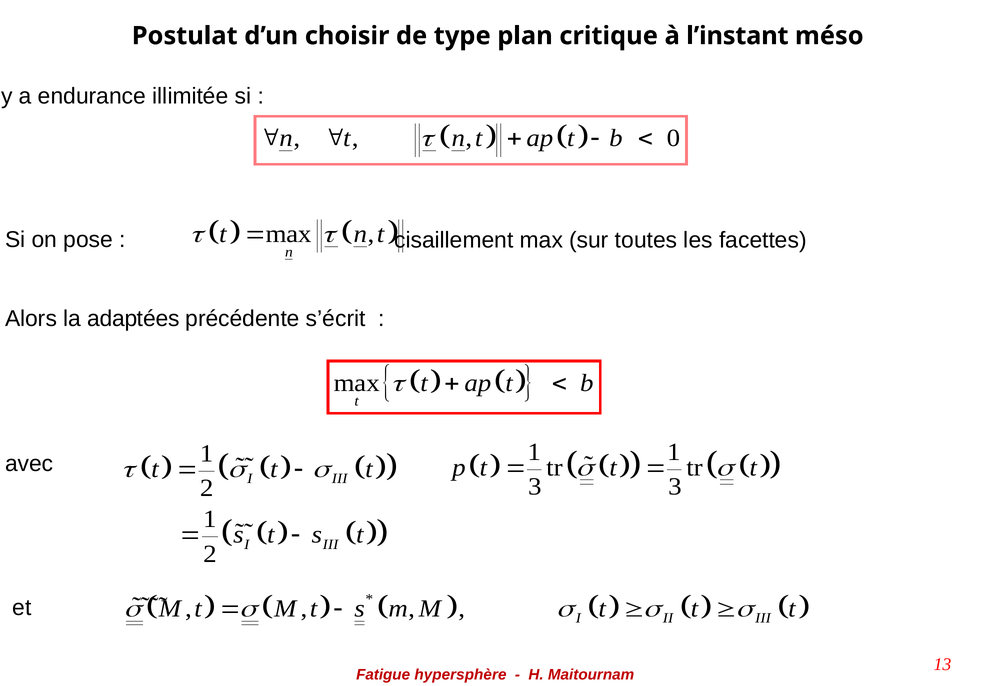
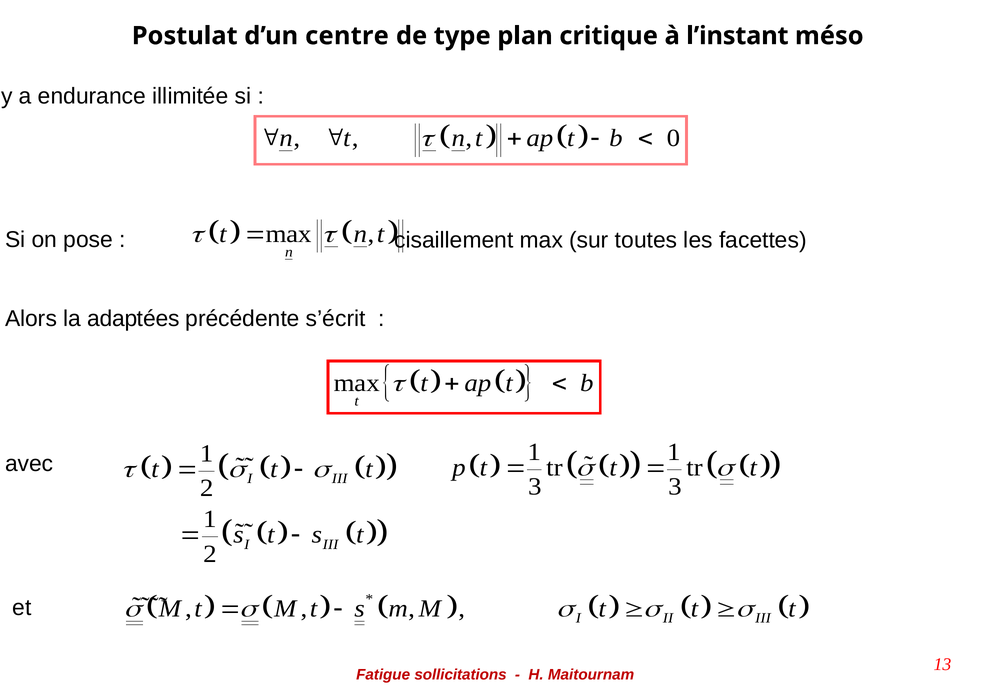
choisir: choisir -> centre
hypersphère: hypersphère -> sollicitations
